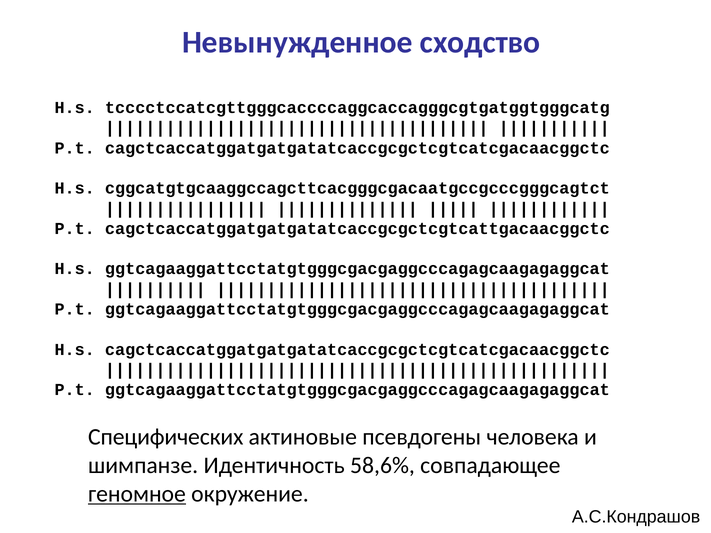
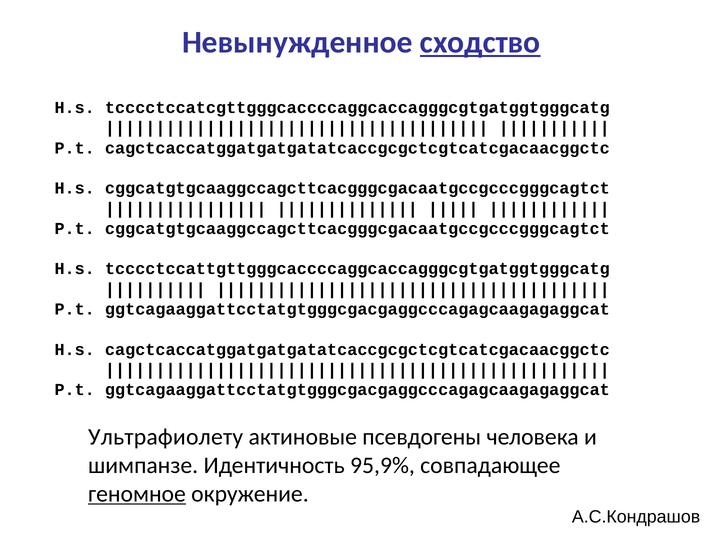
сходство underline: none -> present
P.t cagctcaccatggatgatgatatcaccgcgctcgtcattgacaacggctc: cagctcaccatggatgatgatatcaccgcgctcgtcattgacaacggctc -> cggcatgtgcaaggccagcttcacgggcgacaatgccgcccgggcagtct
H.s ggtcagaaggattcctatgtgggcgacgaggcccagagcaagagaggcat: ggtcagaaggattcctatgtgggcgacgaggcccagagcaagagaggcat -> tcccctccattgttgggcaccccaggcaccagggcgtgatggtgggcatg
Специфических: Специфических -> Ультрафиолету
58,6%: 58,6% -> 95,9%
